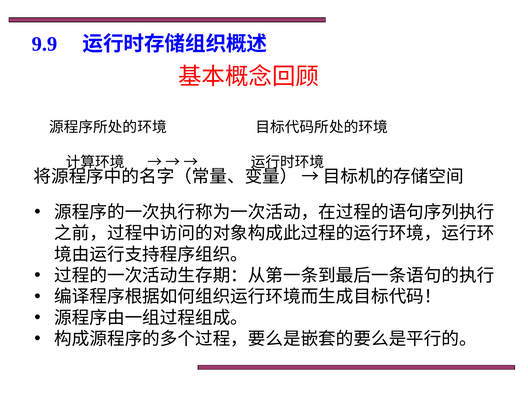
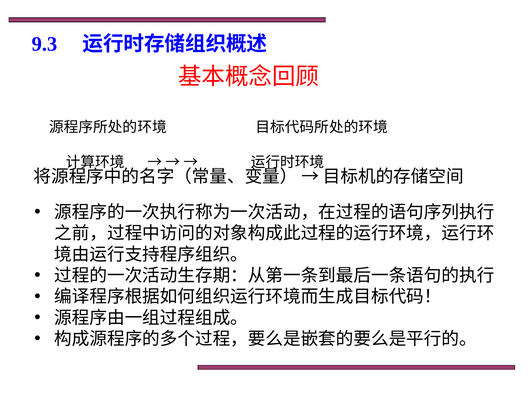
9.9: 9.9 -> 9.3
